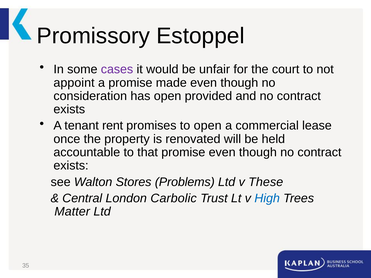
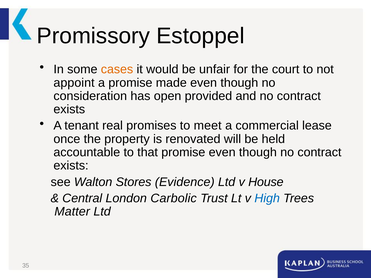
cases colour: purple -> orange
rent: rent -> real
to open: open -> meet
Problems: Problems -> Evidence
These: These -> House
